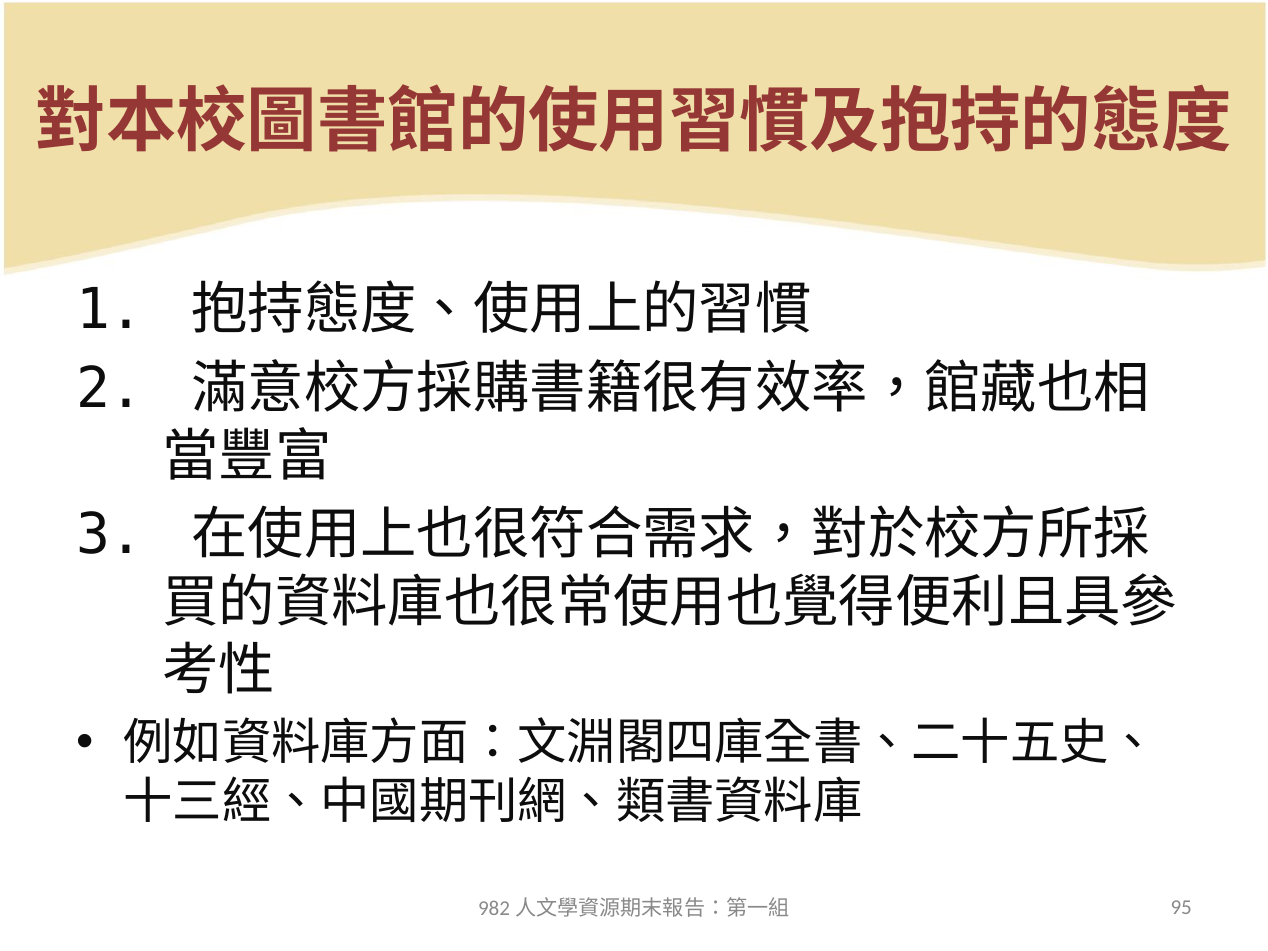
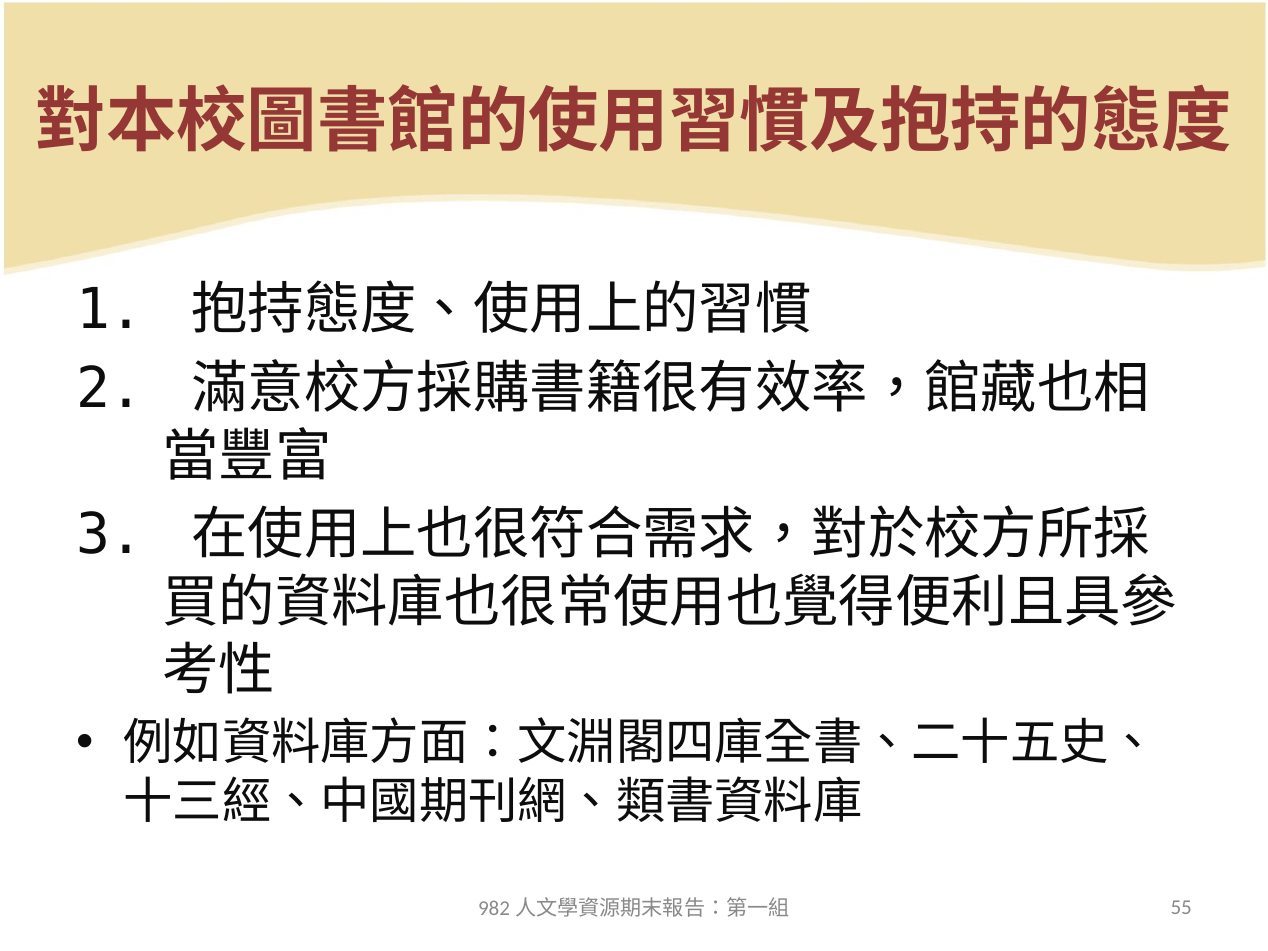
95: 95 -> 55
